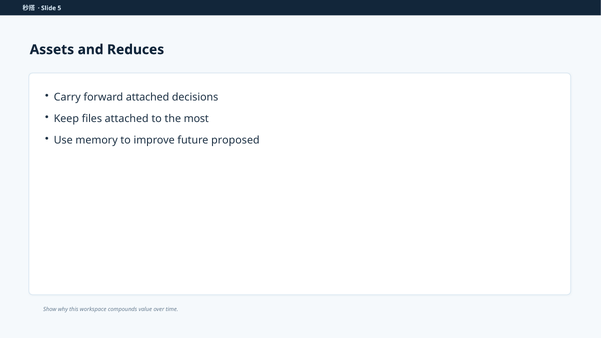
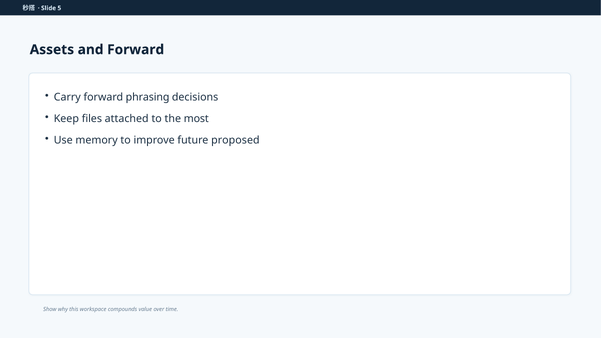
and Reduces: Reduces -> Forward
forward attached: attached -> phrasing
